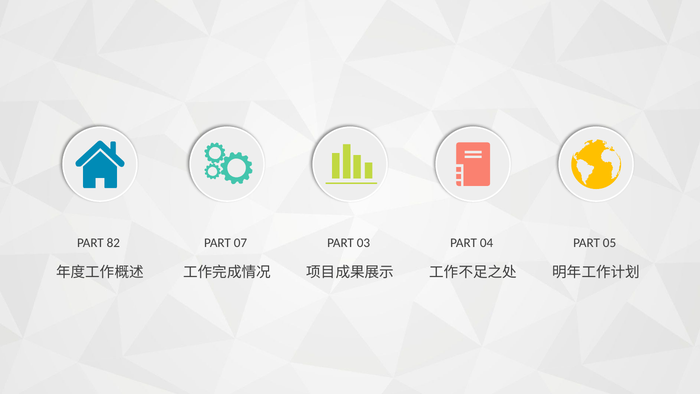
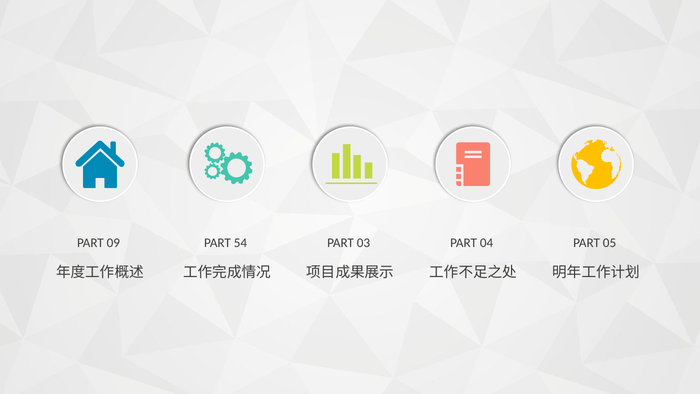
82: 82 -> 09
07: 07 -> 54
